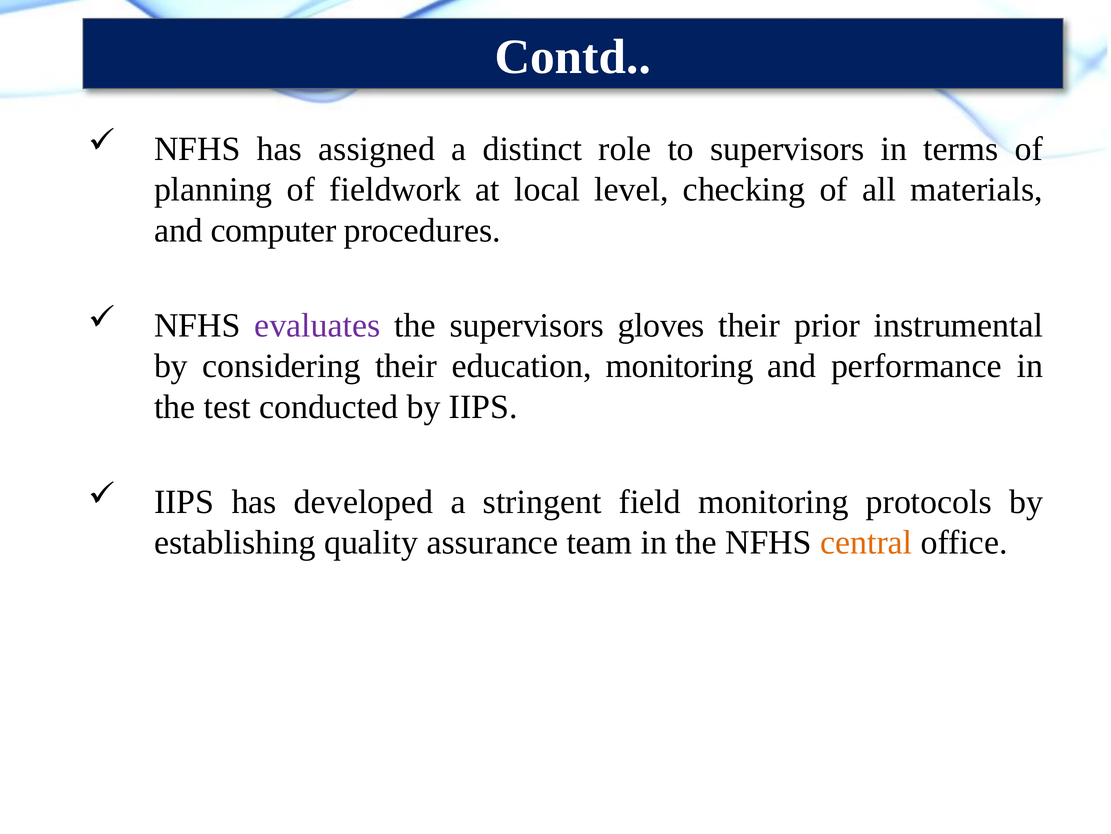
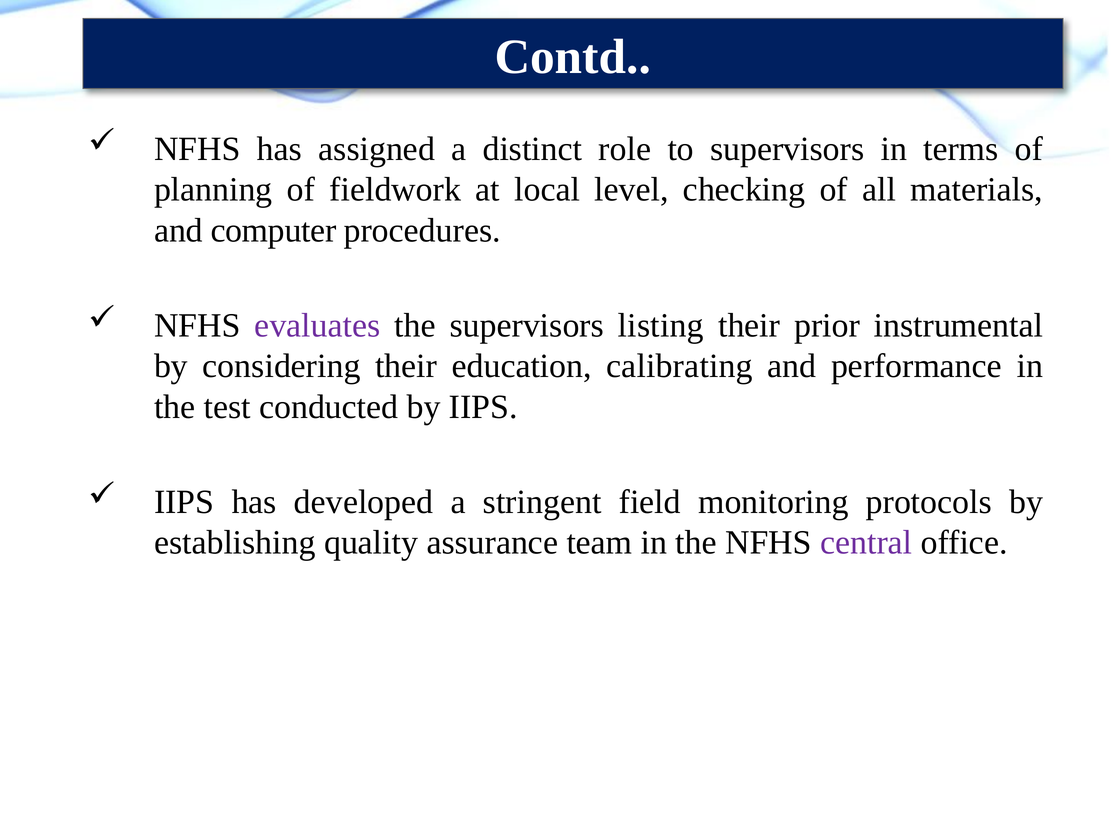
gloves: gloves -> listing
education monitoring: monitoring -> calibrating
central colour: orange -> purple
